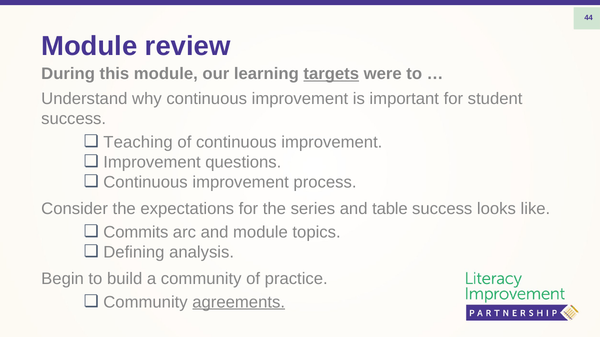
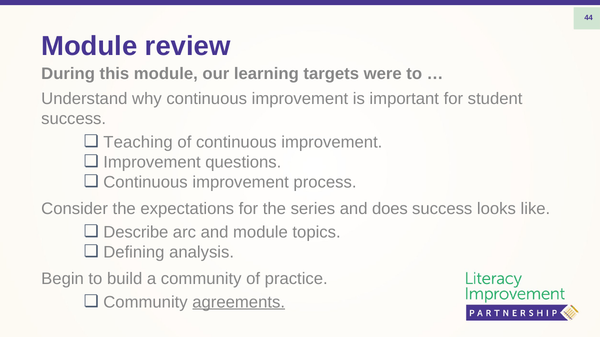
targets underline: present -> none
table: table -> does
Commits: Commits -> Describe
